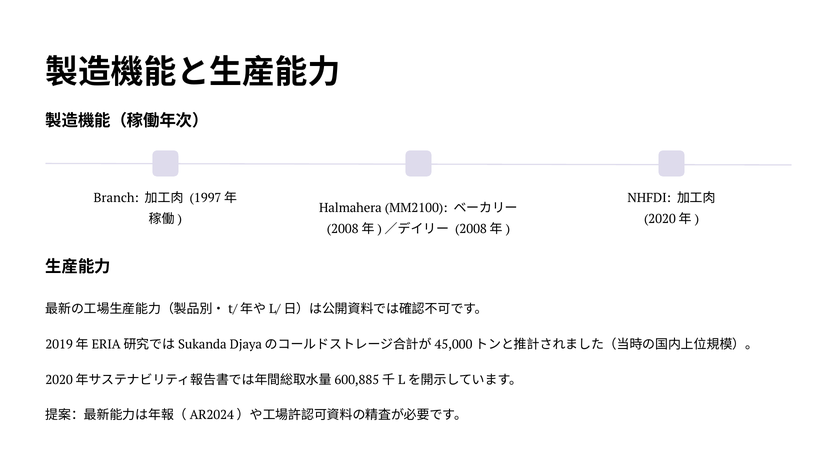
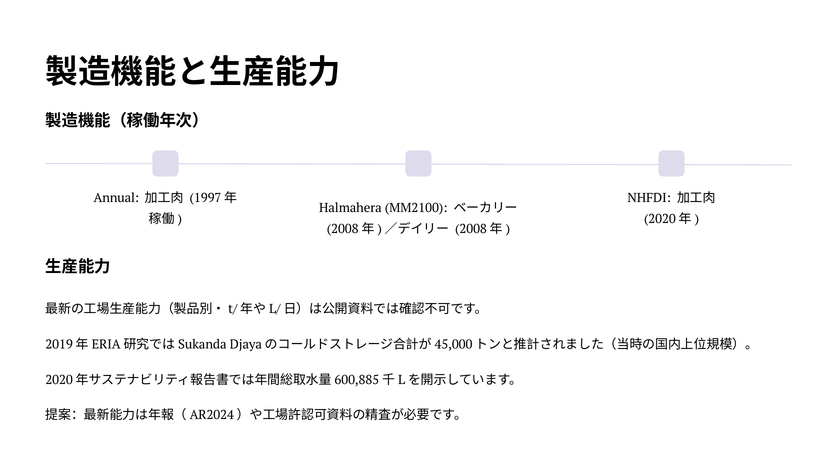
Branch: Branch -> Annual
